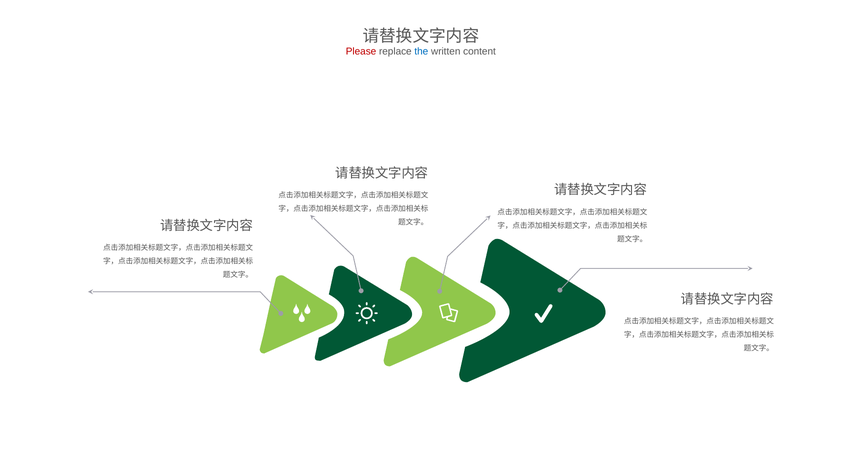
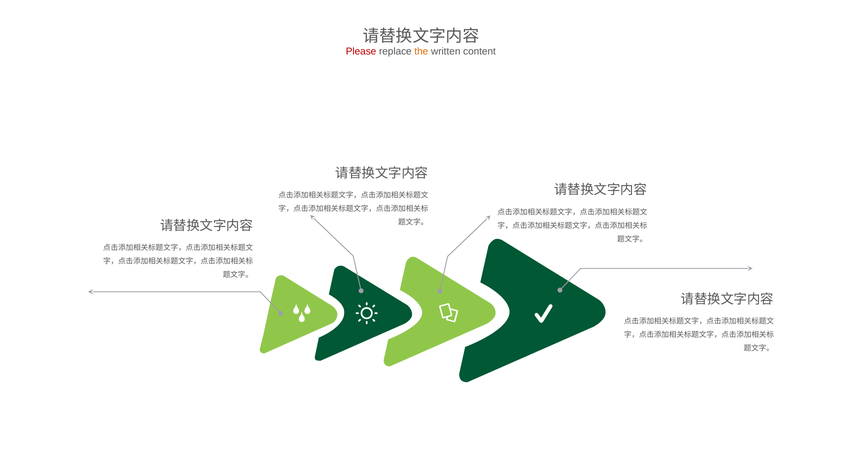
the colour: blue -> orange
